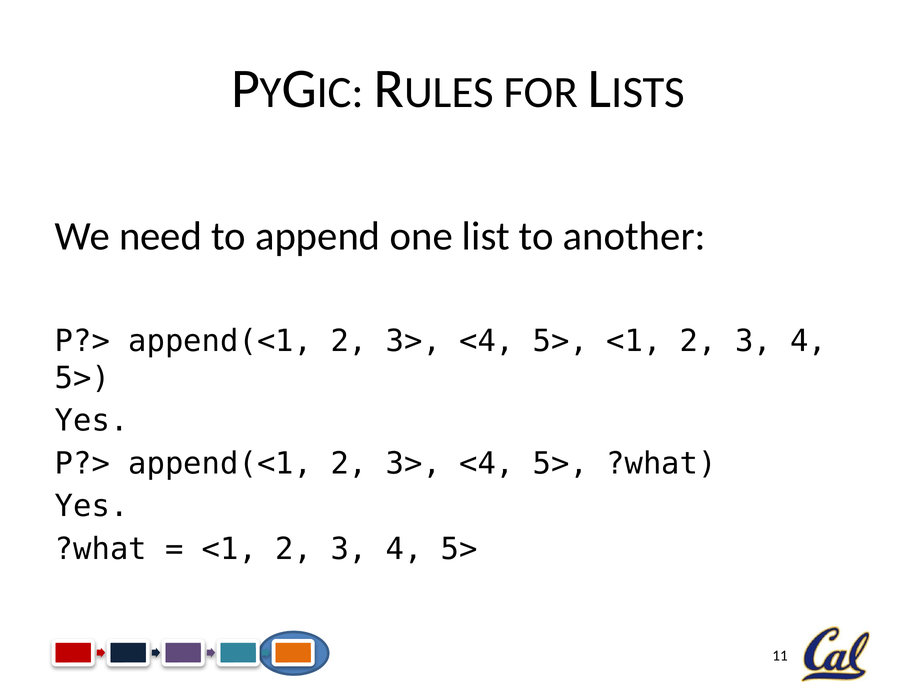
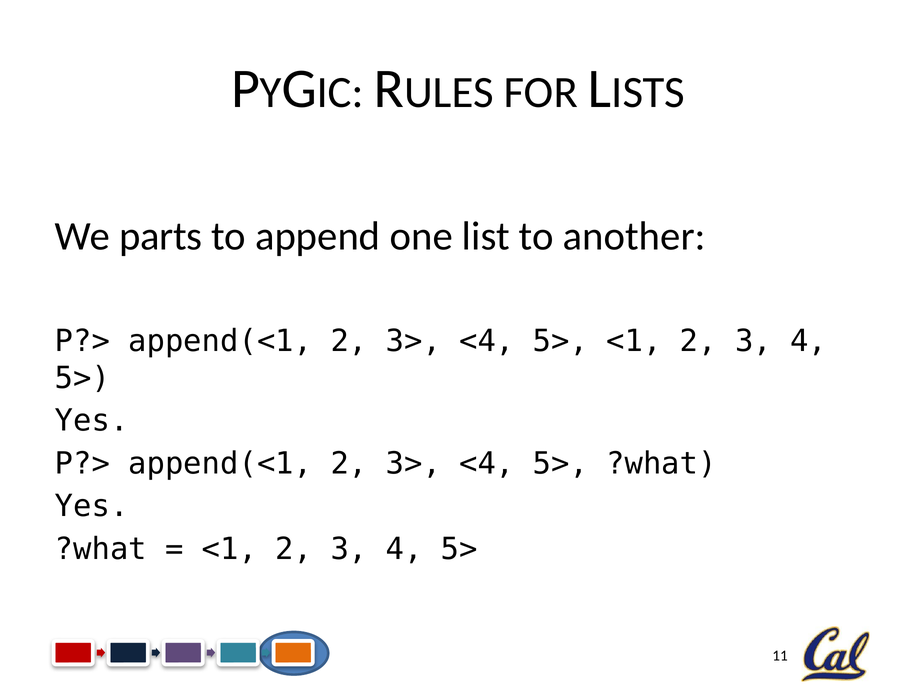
need: need -> parts
